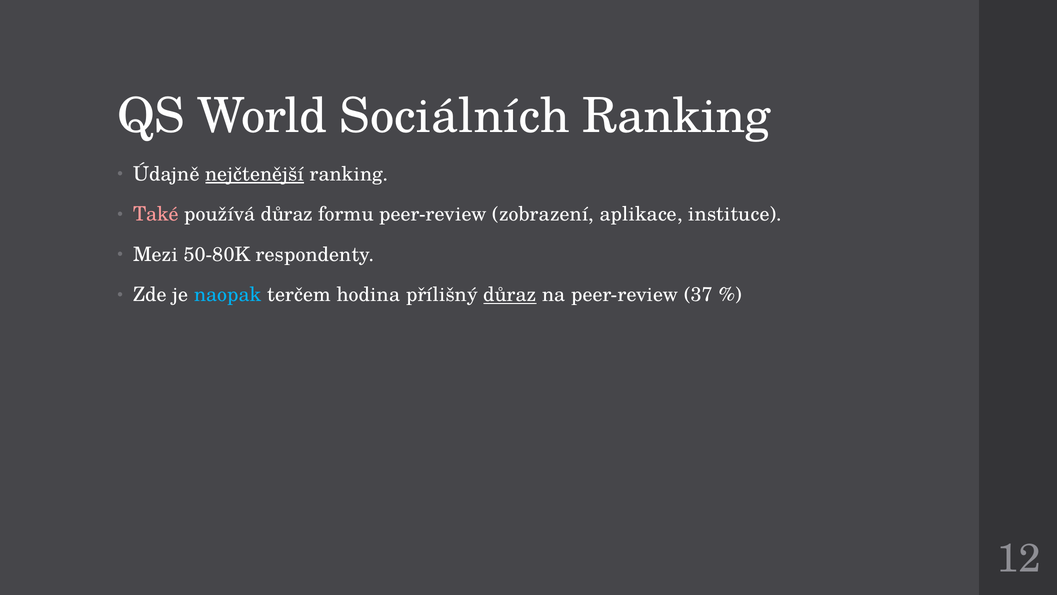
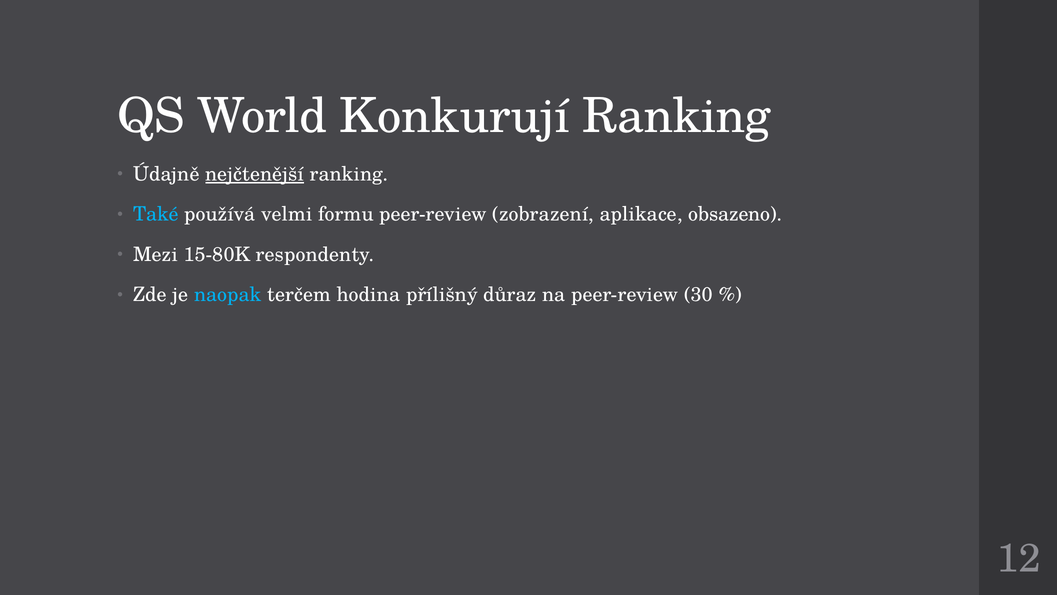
Sociálních: Sociálních -> Konkurují
Také colour: pink -> light blue
používá důraz: důraz -> velmi
instituce: instituce -> obsazeno
50-80K: 50-80K -> 15-80K
důraz at (510, 295) underline: present -> none
37: 37 -> 30
